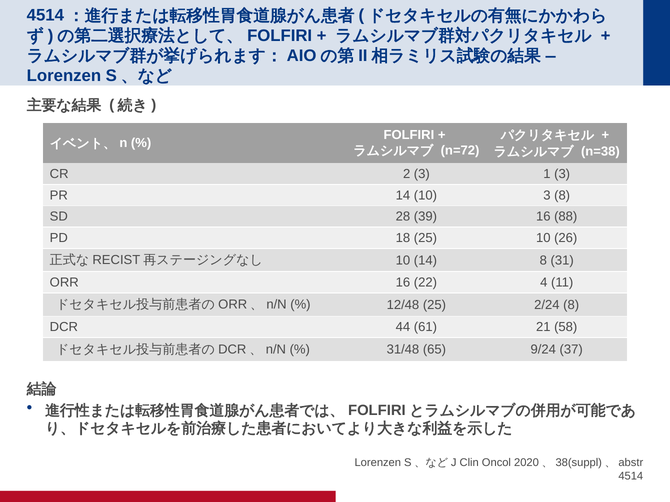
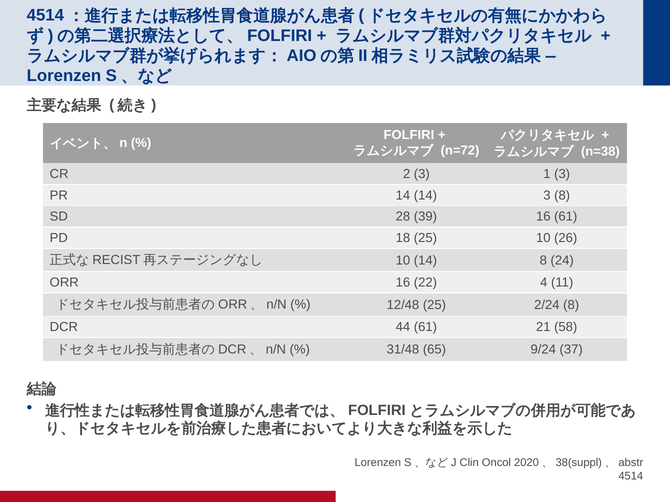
14 10: 10 -> 14
16 88: 88 -> 61
31: 31 -> 24
